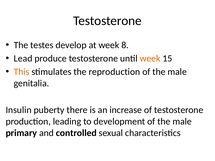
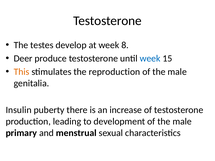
Lead: Lead -> Deer
week at (150, 59) colour: orange -> blue
controlled: controlled -> menstrual
